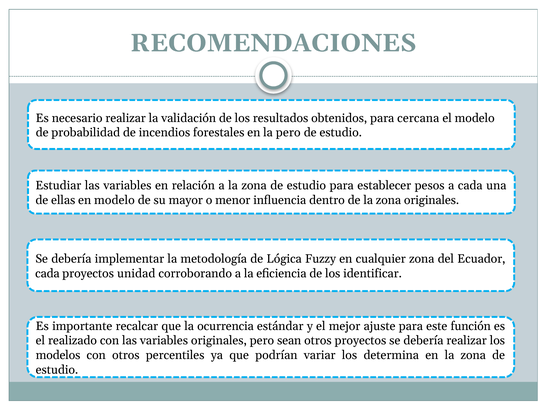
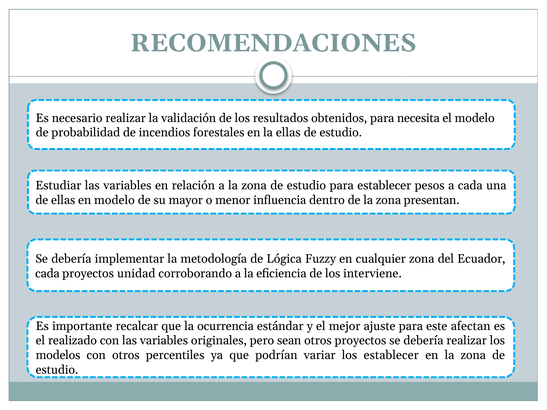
cercana: cercana -> necesita
la pero: pero -> ellas
zona originales: originales -> presentan
identificar: identificar -> interviene
función: función -> afectan
los determina: determina -> establecer
